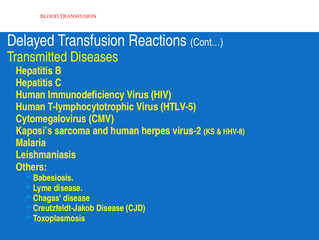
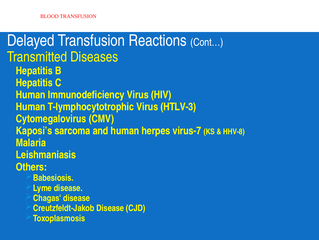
HTLV-5: HTLV-5 -> HTLV-3
virus-2: virus-2 -> virus-7
